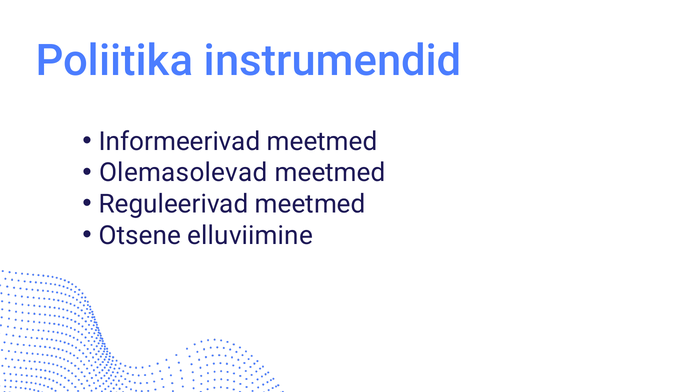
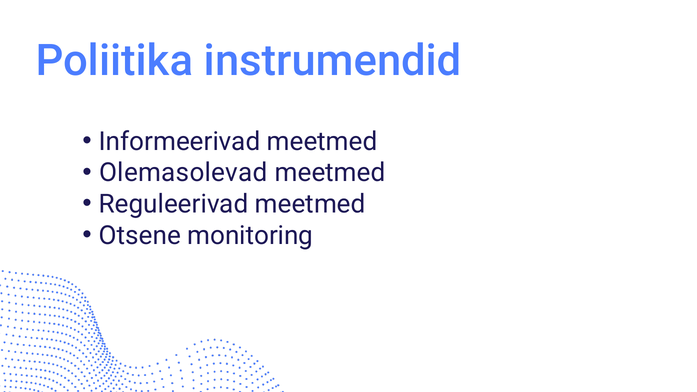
elluviimine: elluviimine -> monitoring
